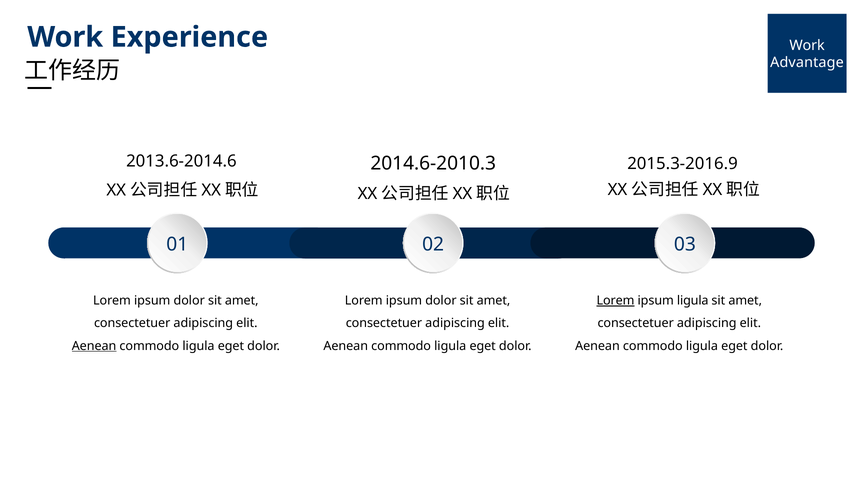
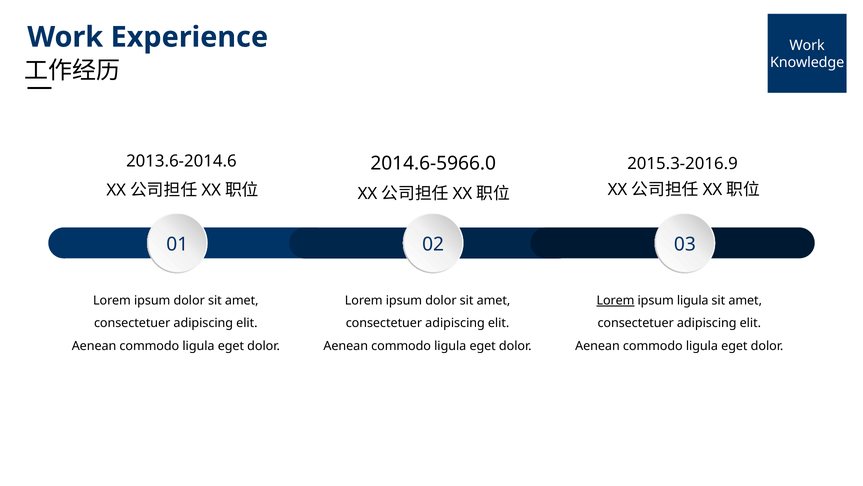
Advantage: Advantage -> Knowledge
2014.6-2010.3: 2014.6-2010.3 -> 2014.6-5966.0
Aenean at (94, 346) underline: present -> none
